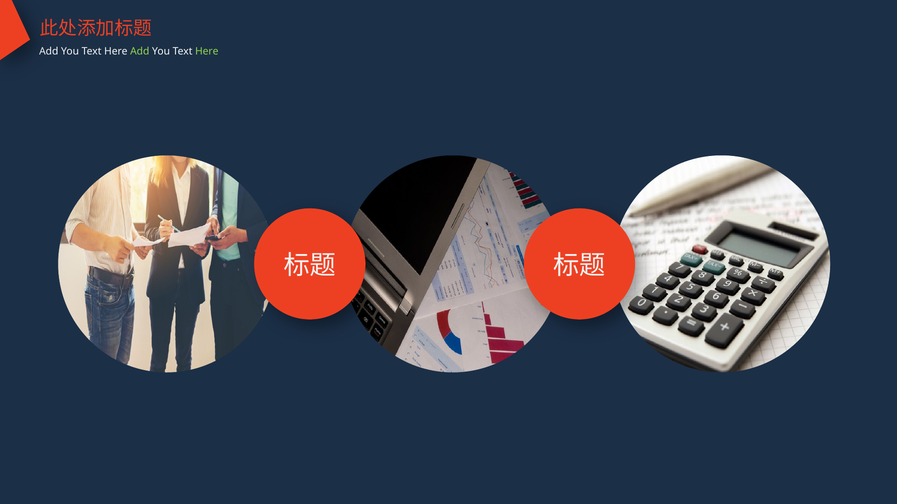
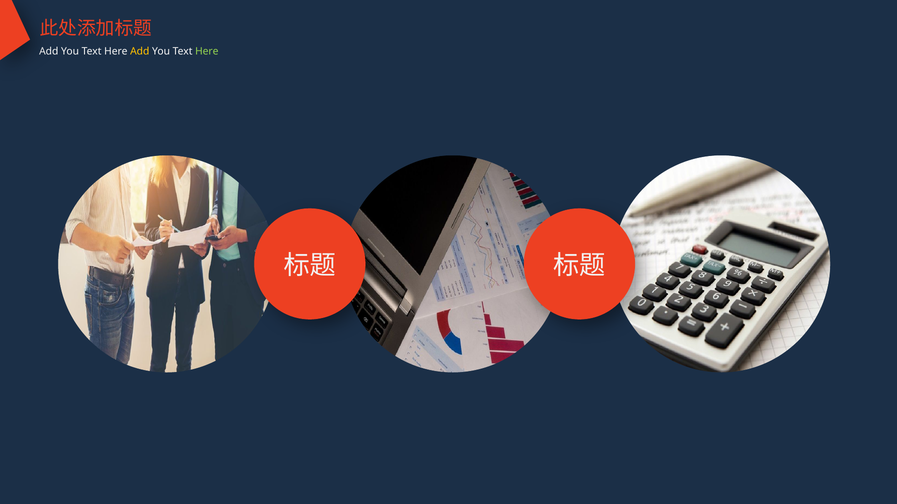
Add at (140, 51) colour: light green -> yellow
